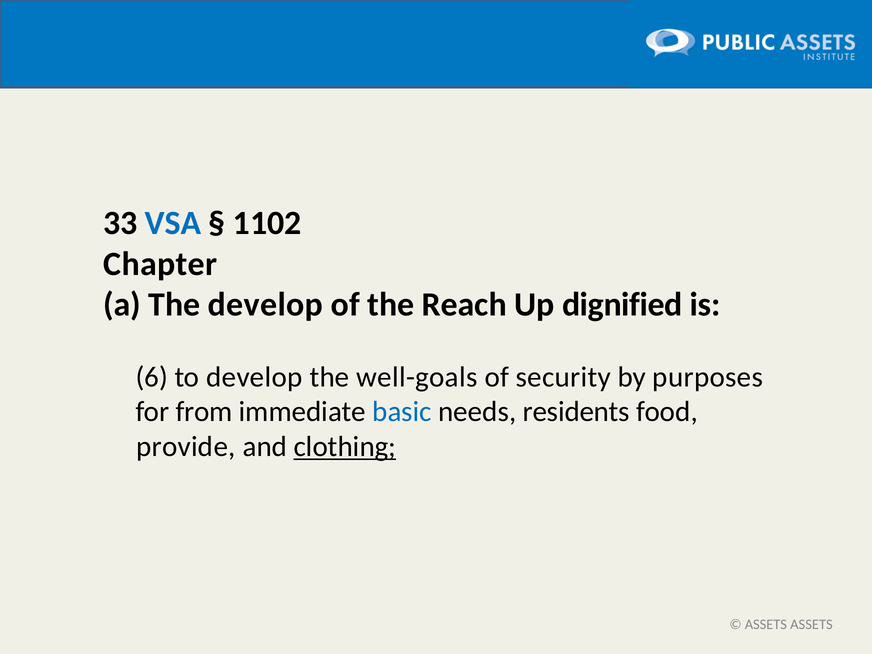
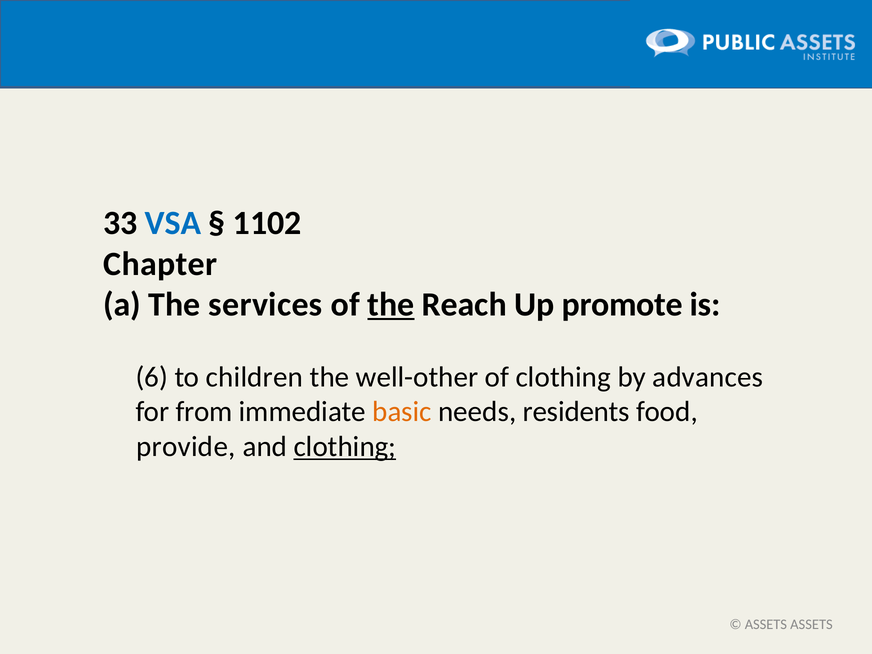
The develop: develop -> services
the at (391, 305) underline: none -> present
dignified: dignified -> promote
to develop: develop -> children
well-goals: well-goals -> well-other
of security: security -> clothing
purposes: purposes -> advances
basic colour: blue -> orange
